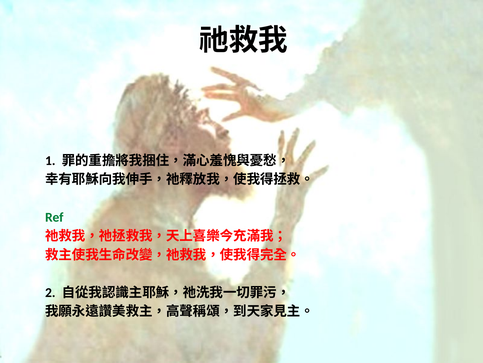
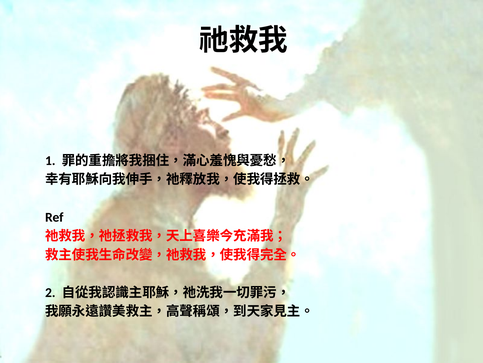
Ref colour: green -> black
